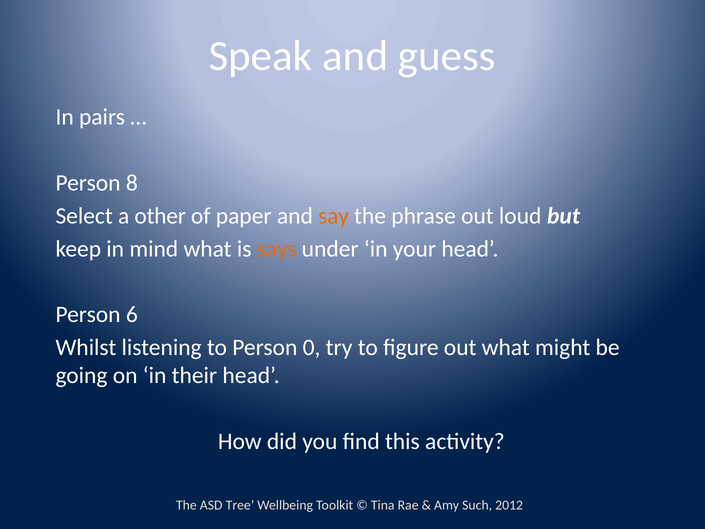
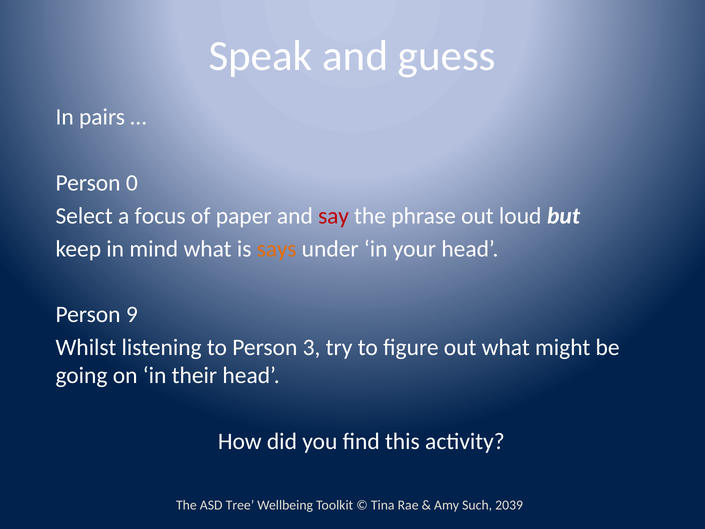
8: 8 -> 0
other: other -> focus
say colour: orange -> red
6: 6 -> 9
0: 0 -> 3
2012: 2012 -> 2039
